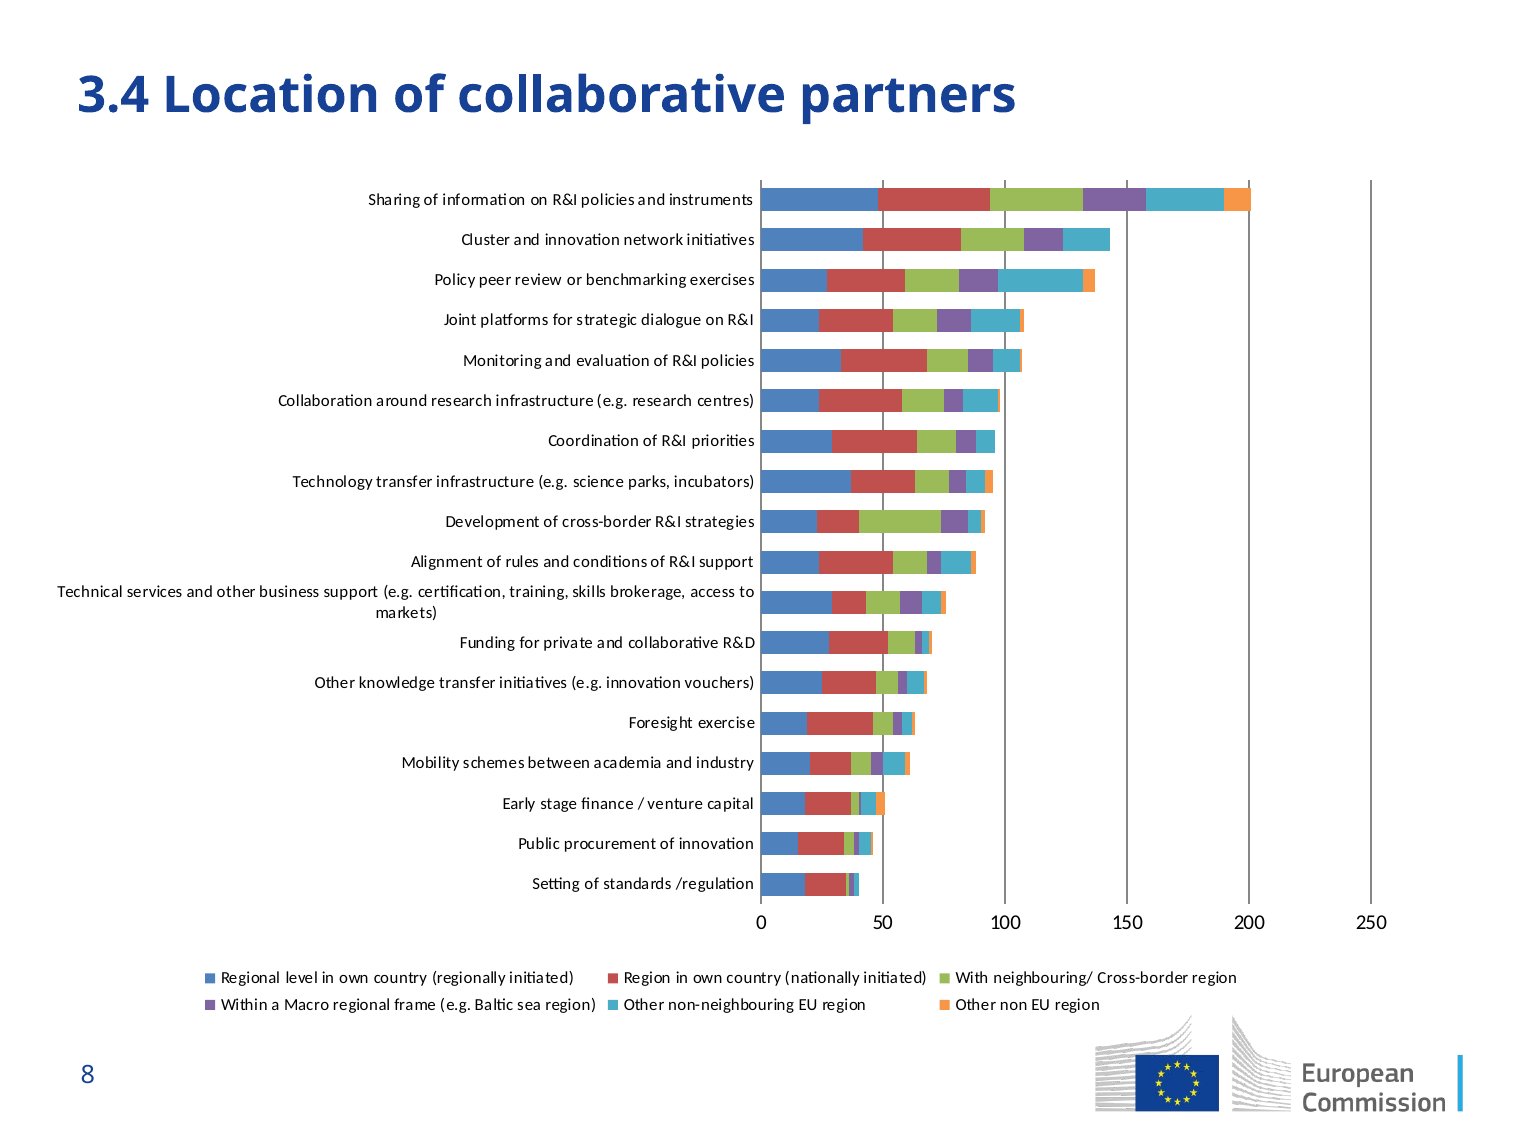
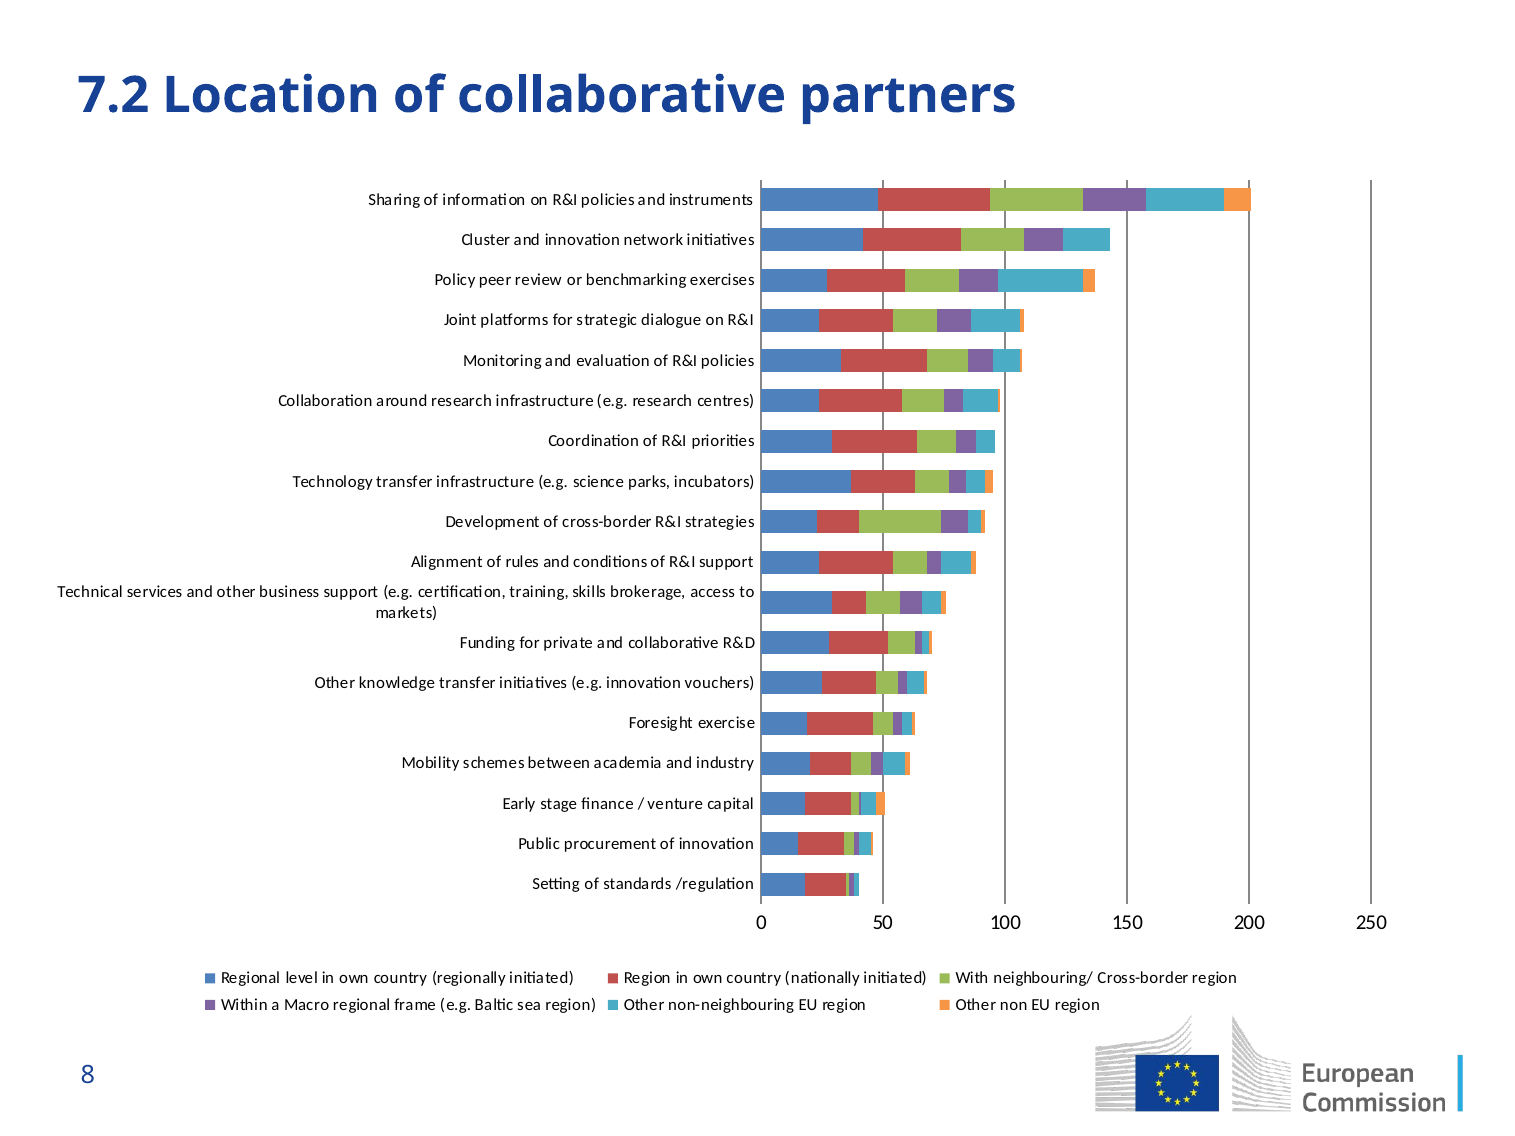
3.4: 3.4 -> 7.2
